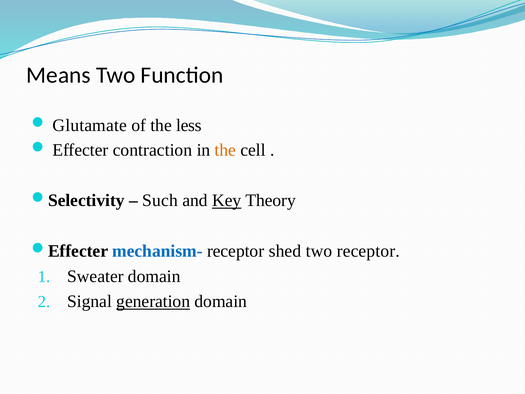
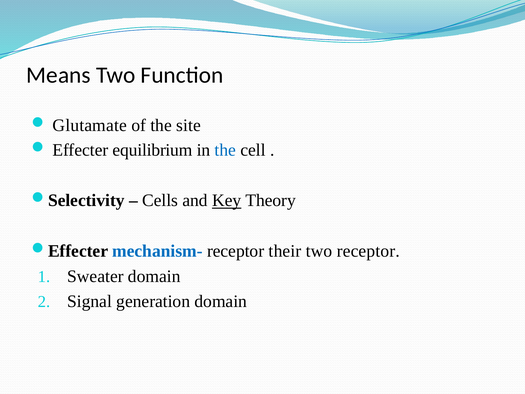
less: less -> site
contraction: contraction -> equilibrium
the at (225, 150) colour: orange -> blue
Such: Such -> Cells
shed: shed -> their
generation underline: present -> none
